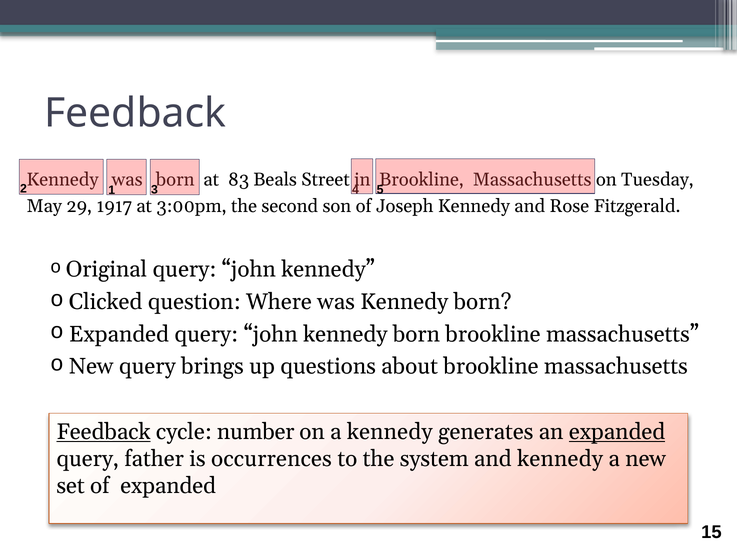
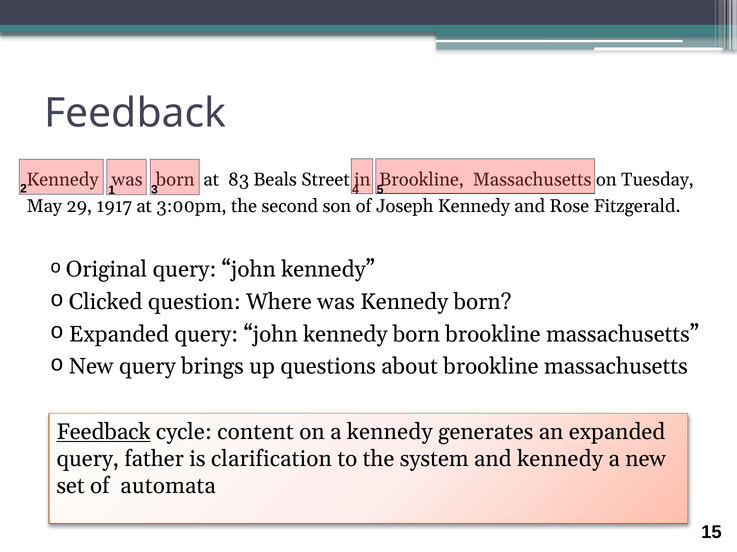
number: number -> content
expanded at (617, 432) underline: present -> none
occurrences: occurrences -> clarification
of expanded: expanded -> automata
